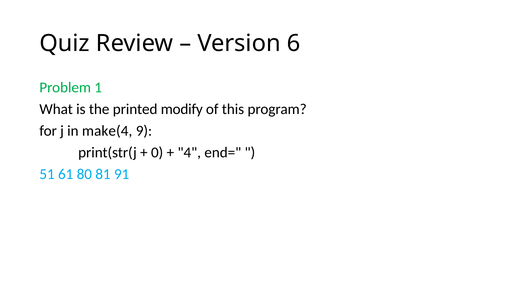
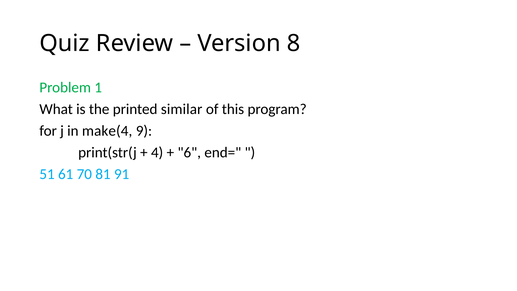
6: 6 -> 8
modify: modify -> similar
0: 0 -> 4
4: 4 -> 6
80: 80 -> 70
